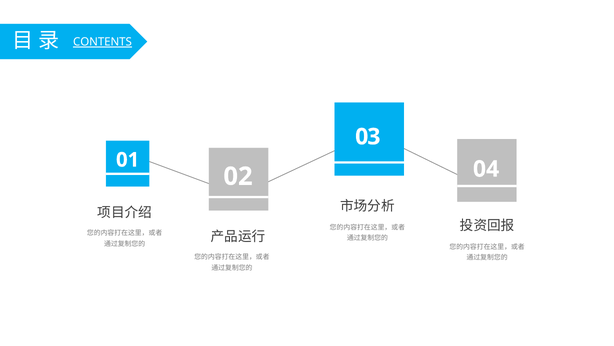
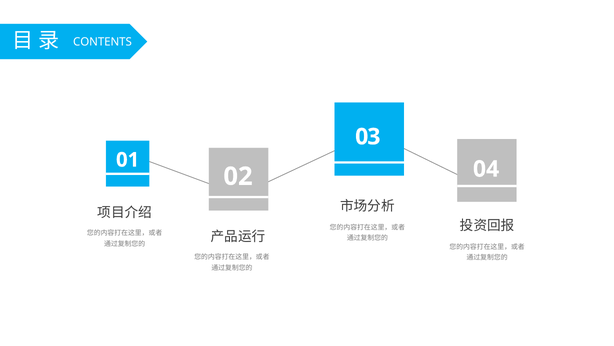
CONTENTS underline: present -> none
